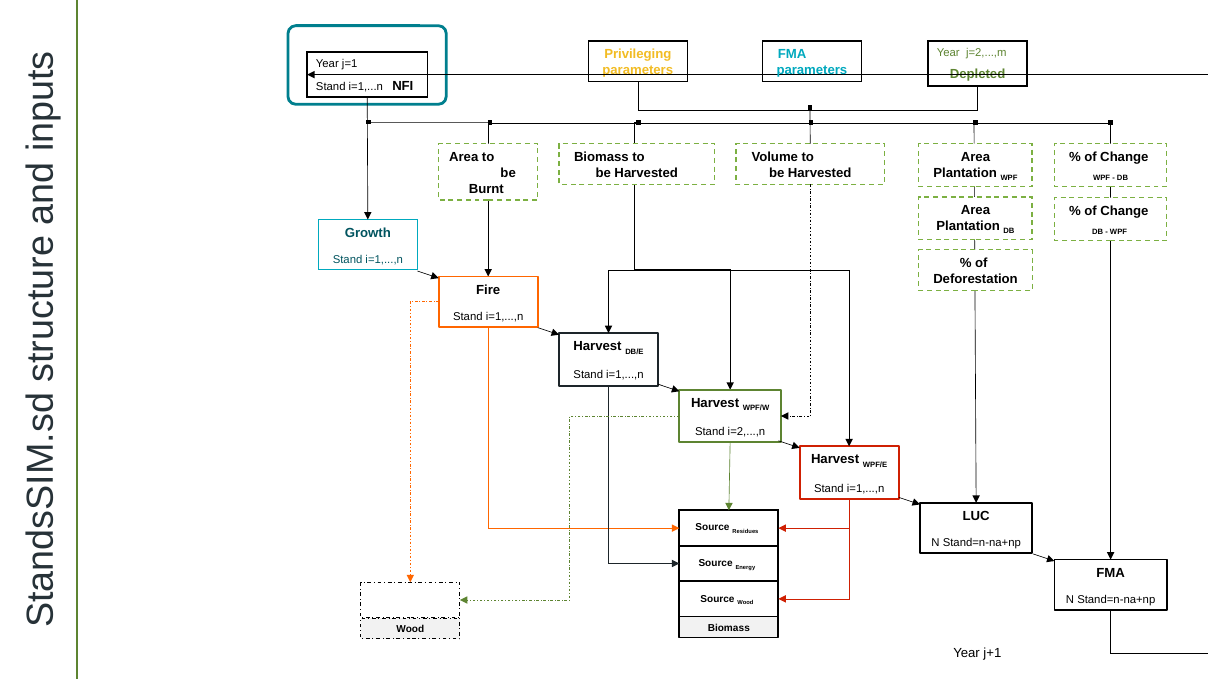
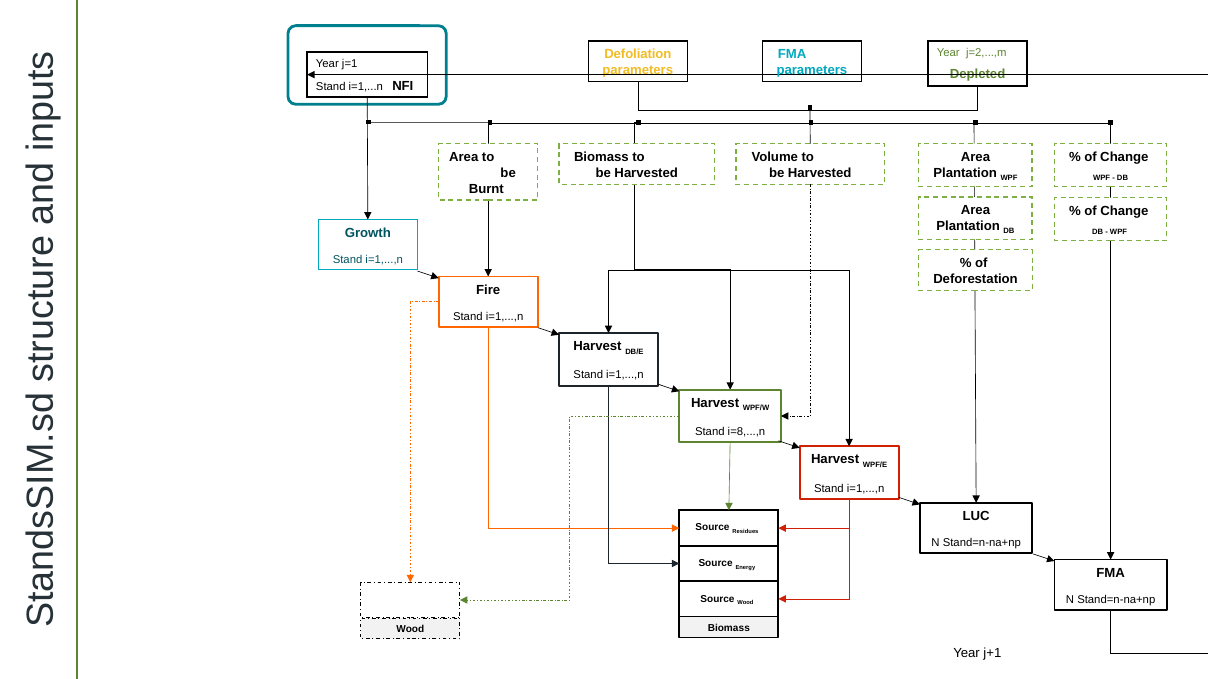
Privileging: Privileging -> Defoliation
i=2,...,n: i=2,...,n -> i=8,...,n
